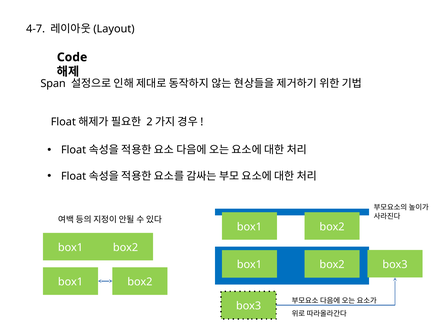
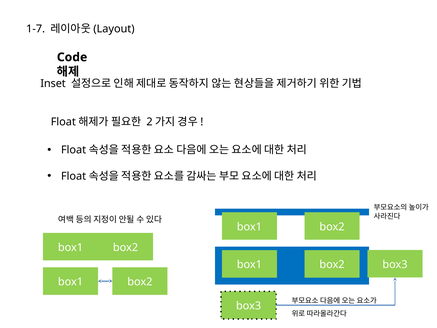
4-7: 4-7 -> 1-7
Span: Span -> Inset
